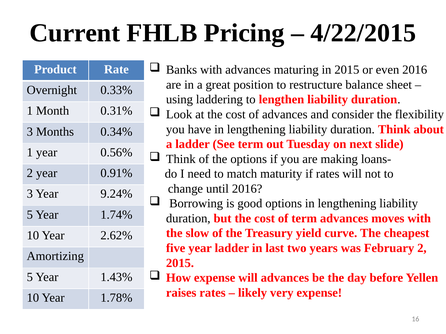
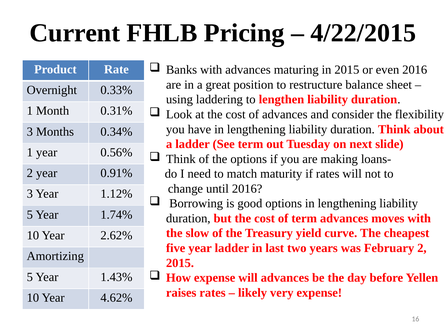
9.24%: 9.24% -> 1.12%
1.78%: 1.78% -> 4.62%
